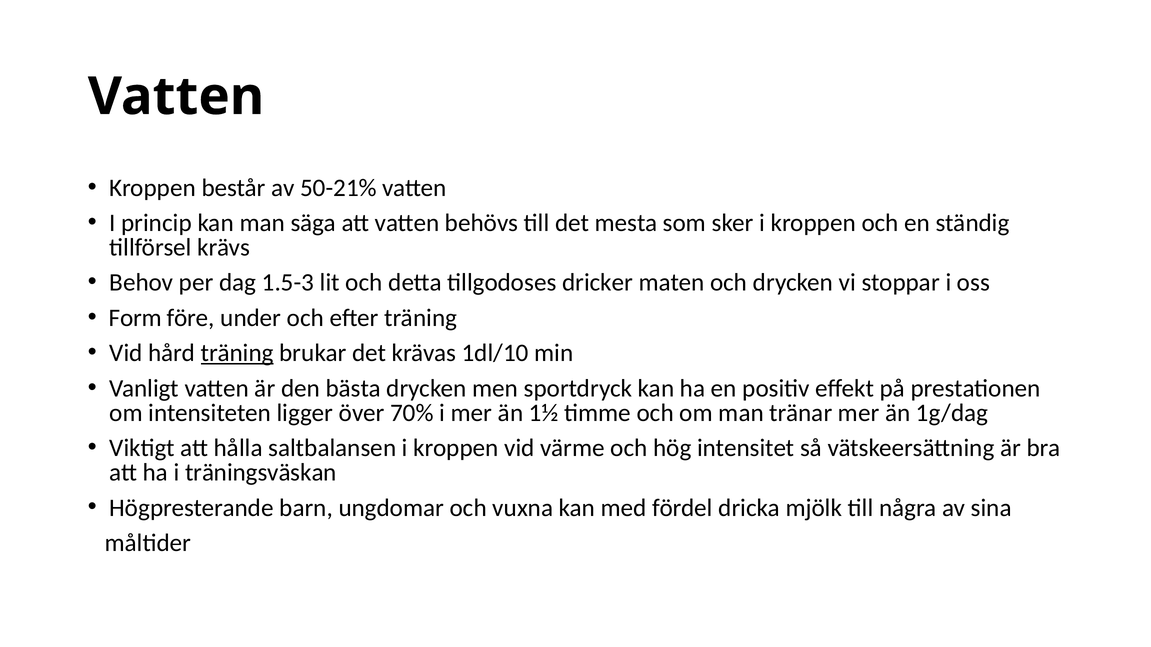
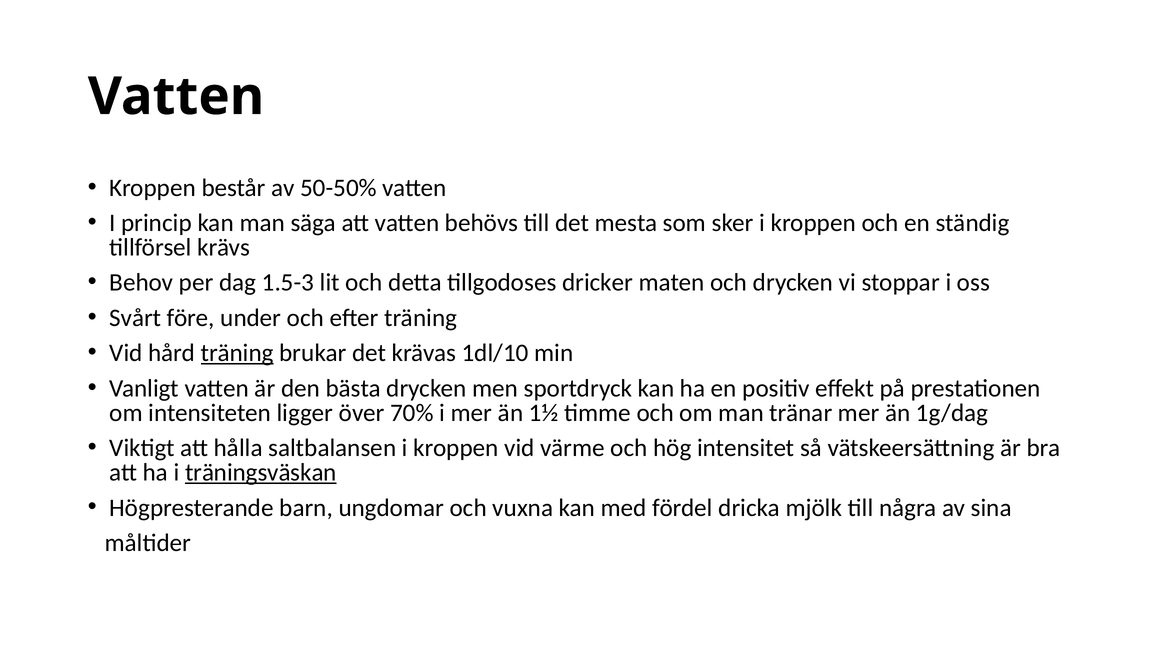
50-21%: 50-21% -> 50-50%
Form: Form -> Svårt
träningsväskan underline: none -> present
